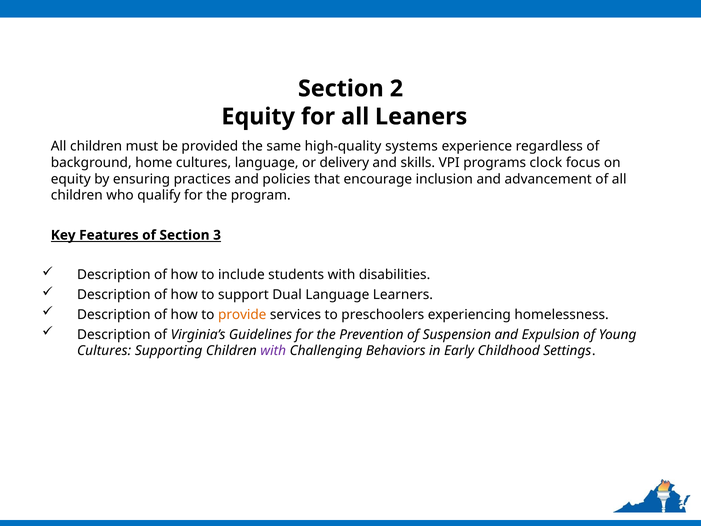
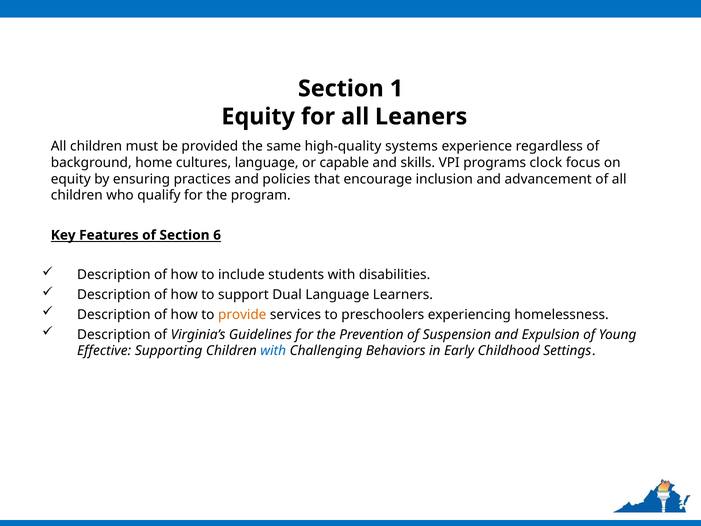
2: 2 -> 1
delivery: delivery -> capable
3: 3 -> 6
Cultures at (104, 351): Cultures -> Effective
with at (273, 351) colour: purple -> blue
